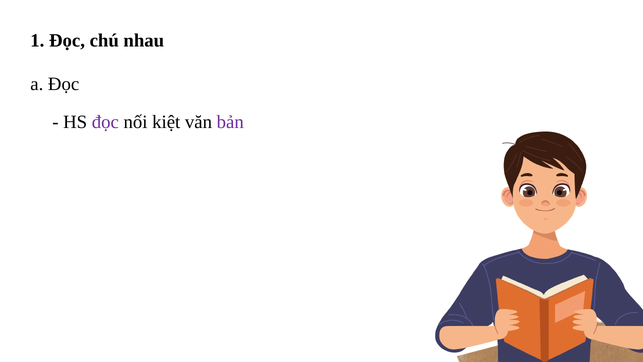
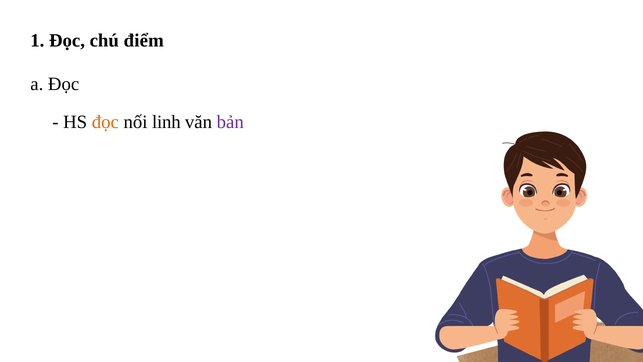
nhau: nhau -> điểm
đọc at (105, 122) colour: purple -> orange
kiệt: kiệt -> linh
